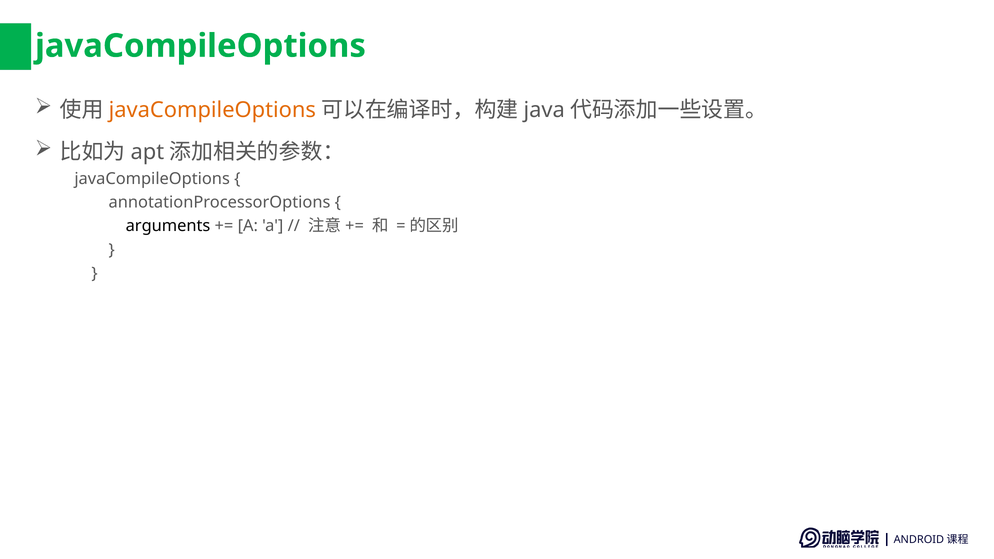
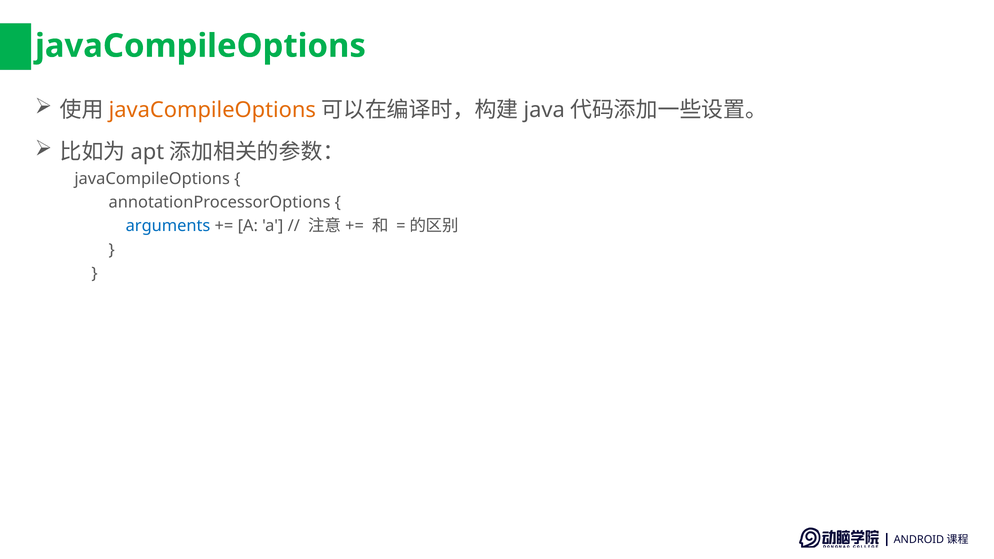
arguments colour: black -> blue
